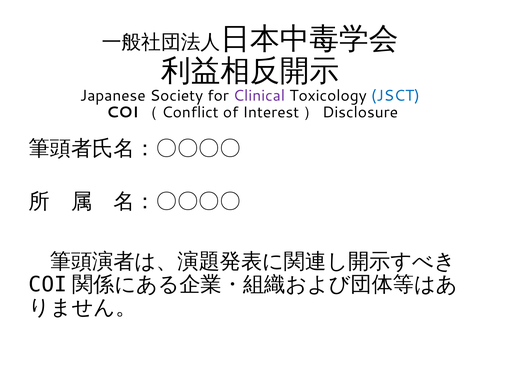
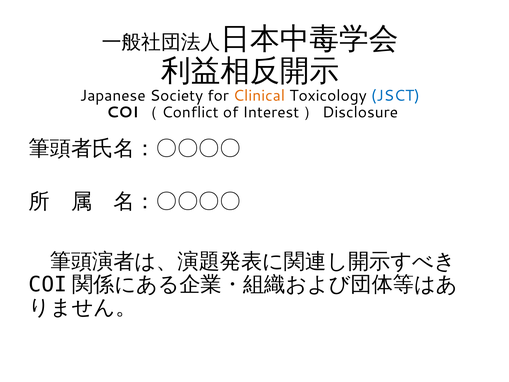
Clinical colour: purple -> orange
